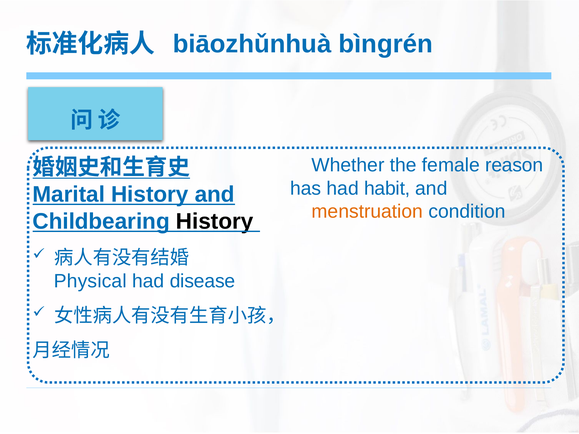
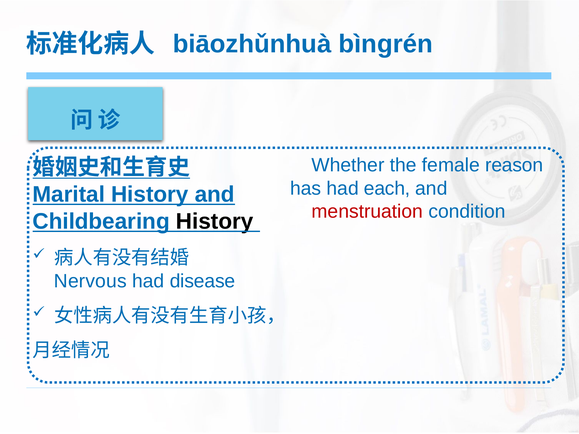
habit: habit -> each
menstruation colour: orange -> red
Physical: Physical -> Nervous
